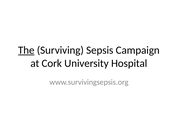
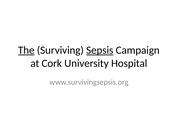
Sepsis underline: none -> present
